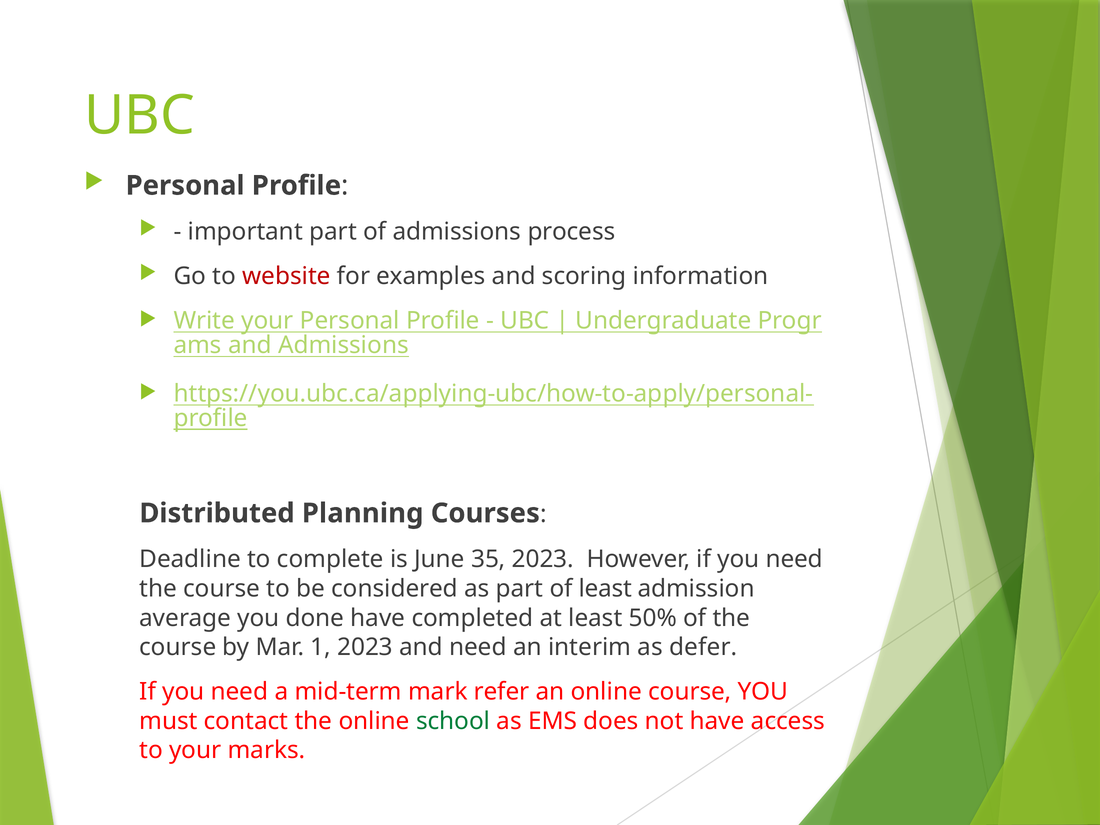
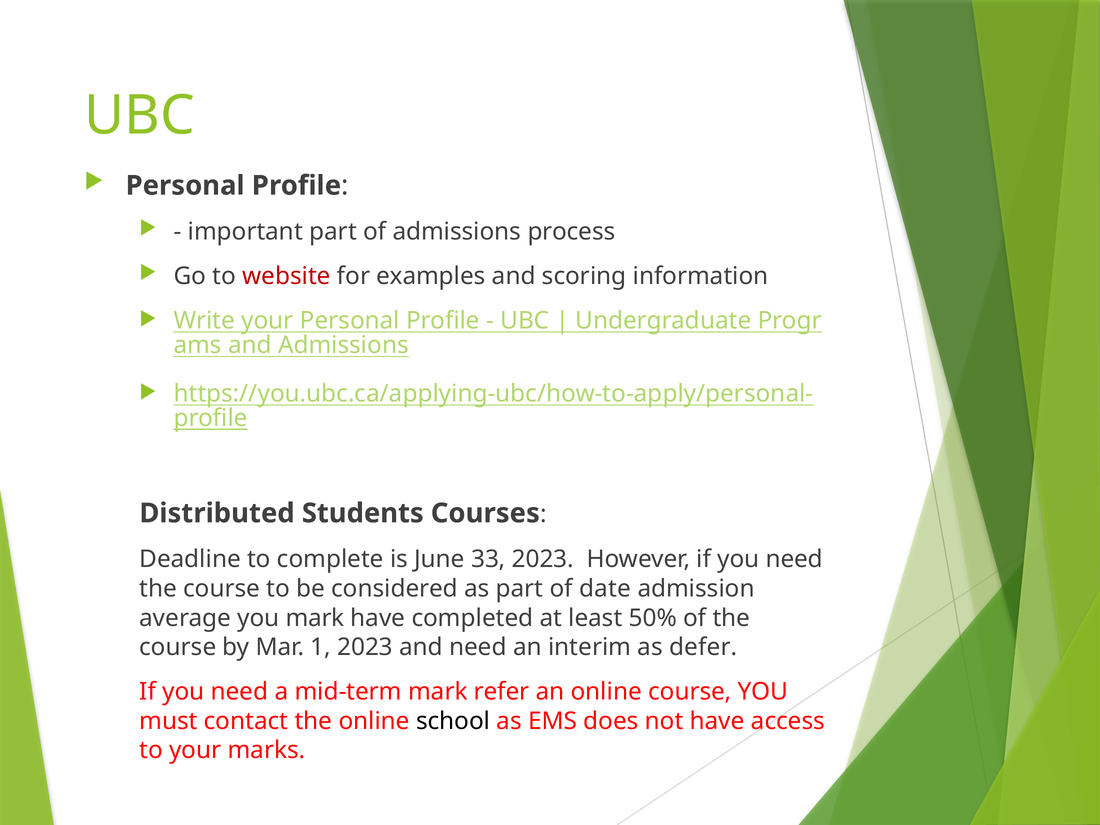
Planning: Planning -> Students
35: 35 -> 33
of least: least -> date
you done: done -> mark
school colour: green -> black
